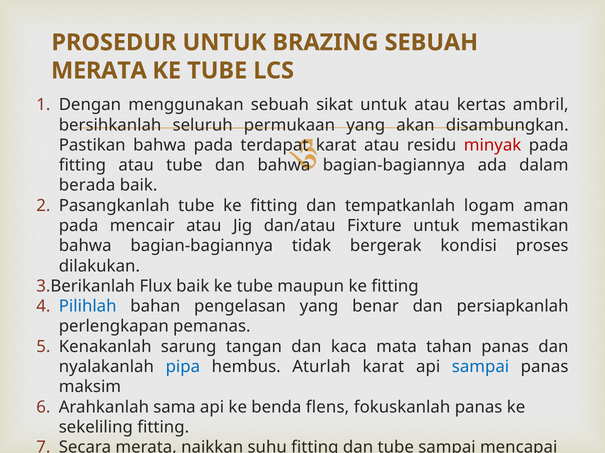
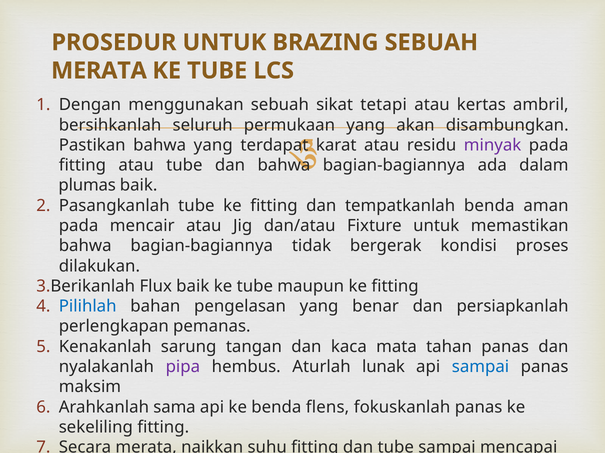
sikat untuk: untuk -> tetapi
bahwa pada: pada -> yang
minyak colour: red -> purple
berada at (87, 186): berada -> plumas
tempatkanlah logam: logam -> benda
pipa colour: blue -> purple
Aturlah karat: karat -> lunak
